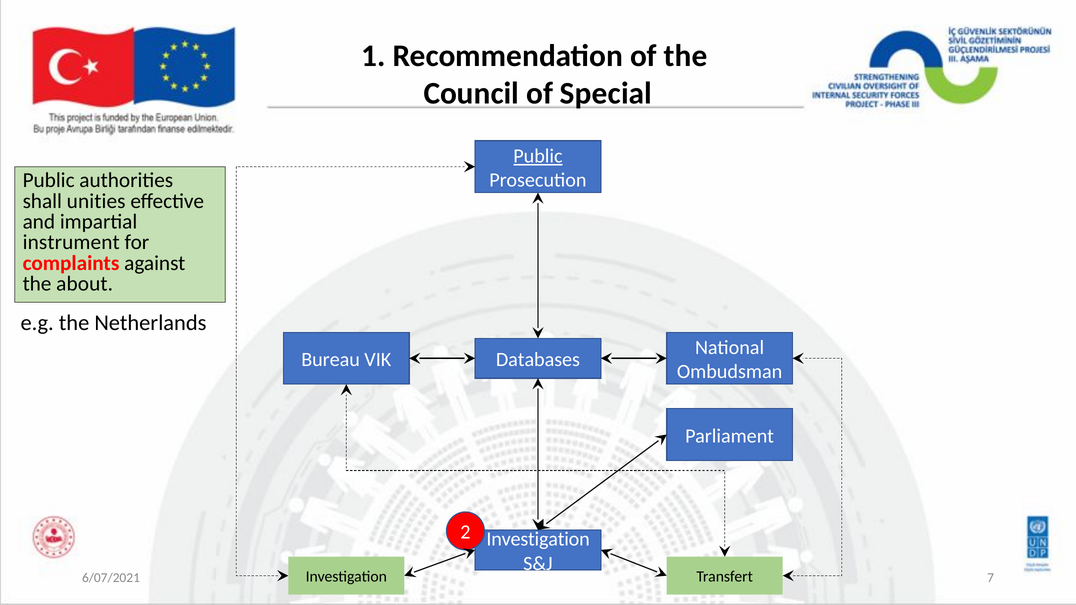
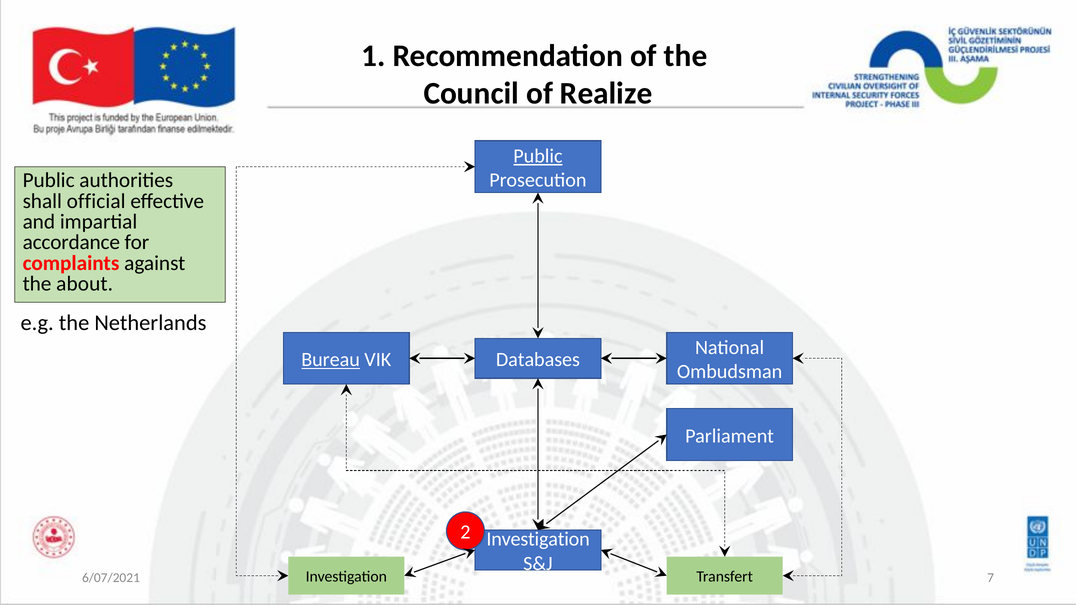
Special: Special -> Realize
unities: unities -> official
instrument: instrument -> accordance
Bureau underline: none -> present
